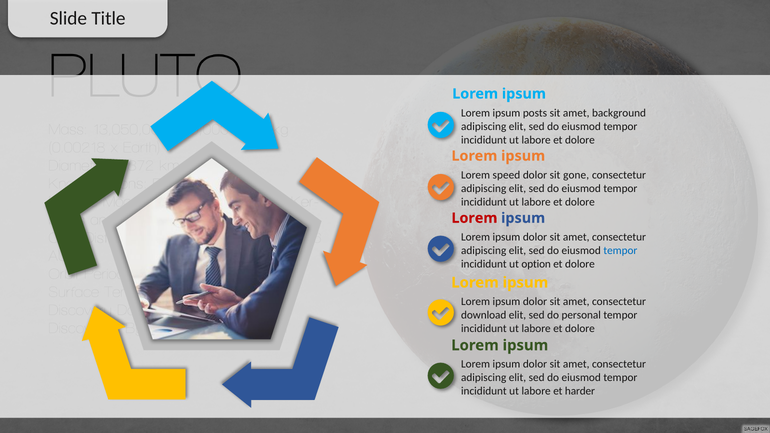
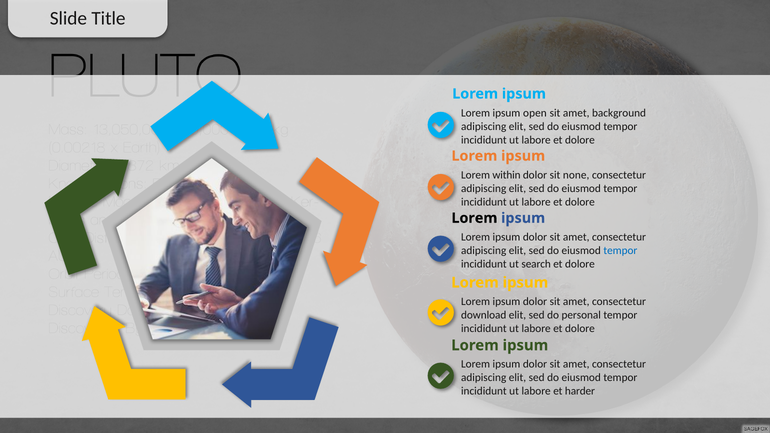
posts: posts -> open
speed: speed -> within
gone: gone -> none
Lorem at (474, 218) colour: red -> black
option: option -> search
